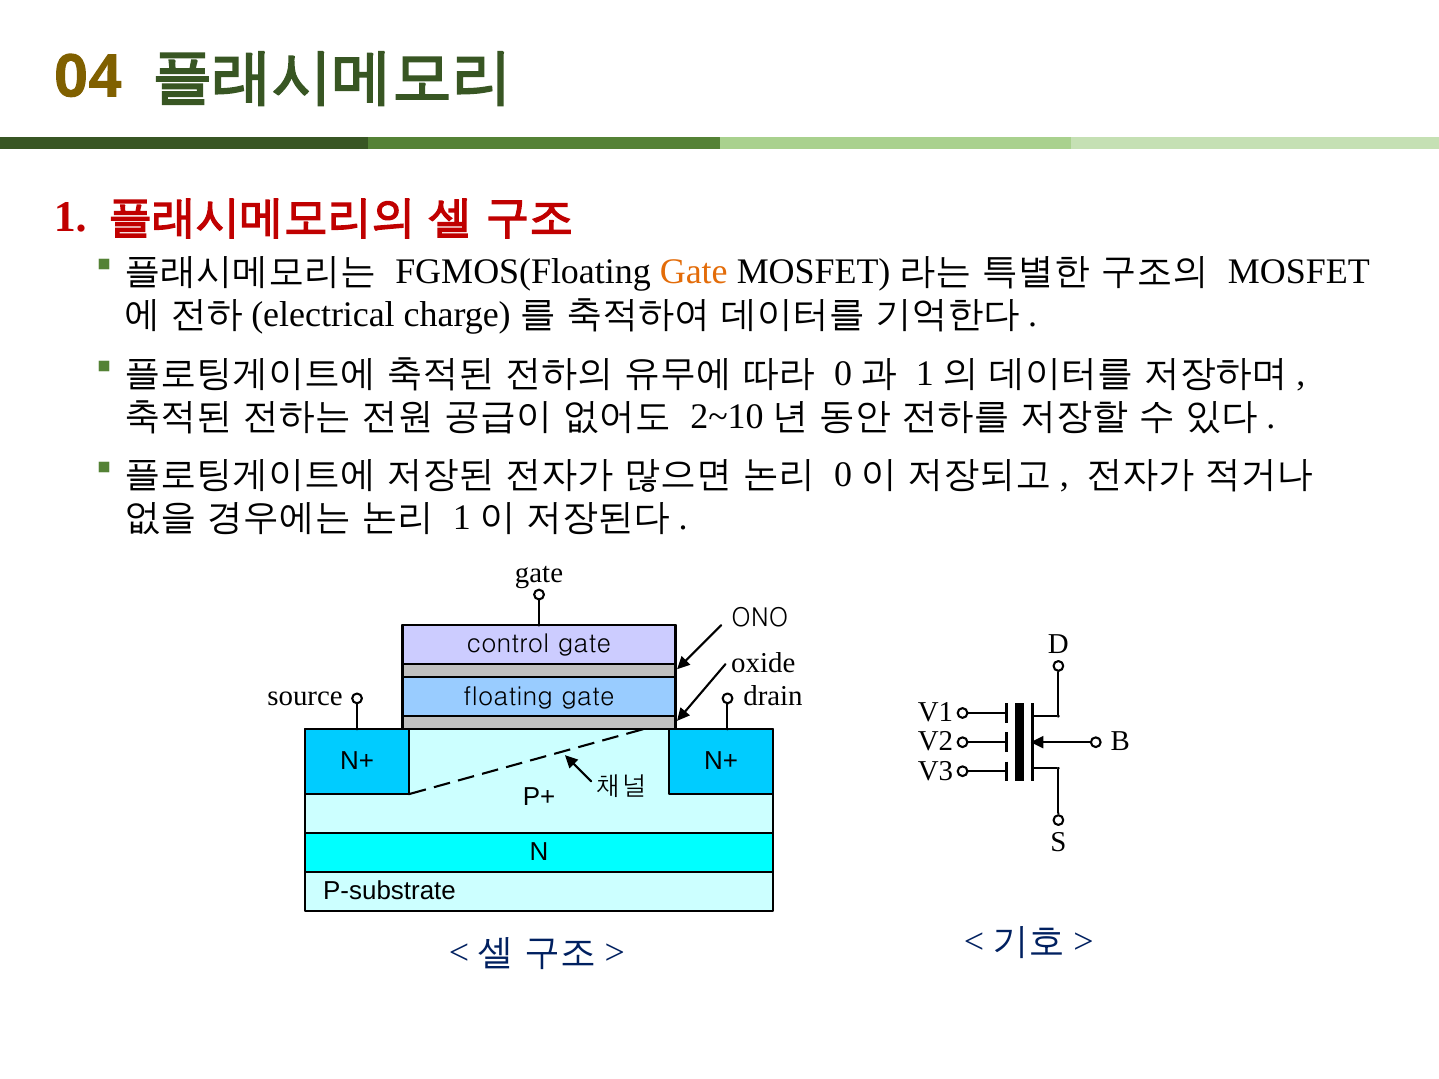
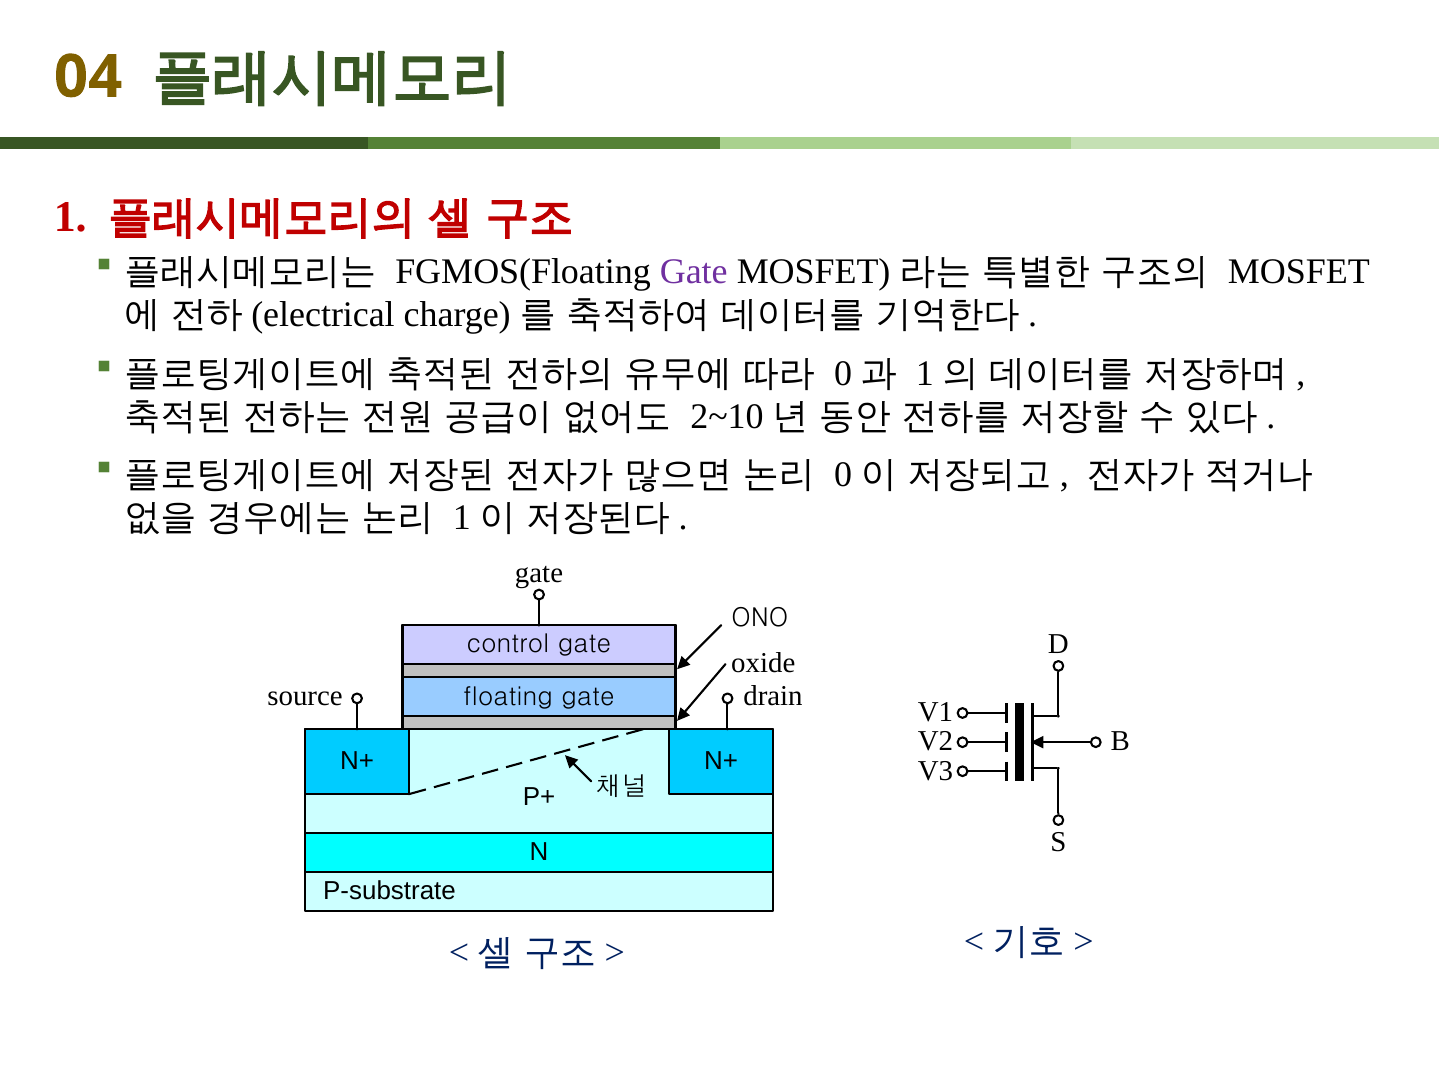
Gate at (694, 272) colour: orange -> purple
